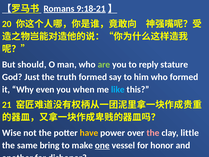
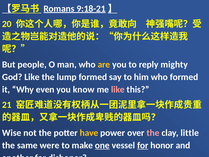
should: should -> people
are colour: light green -> yellow
stature: stature -> mighty
God Just: Just -> Like
truth: truth -> lump
when: when -> know
like at (118, 89) colour: light blue -> pink
bring: bring -> were
for at (143, 145) underline: none -> present
